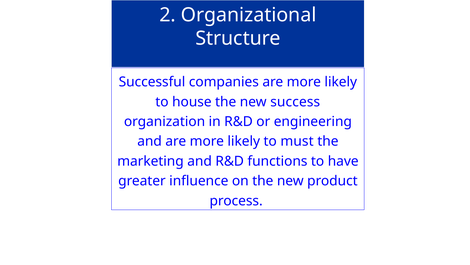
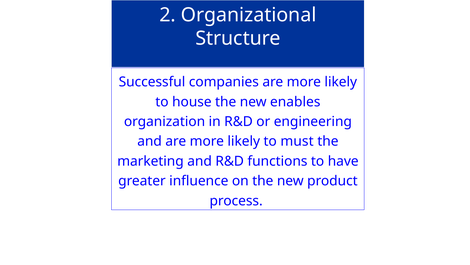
success: success -> enables
